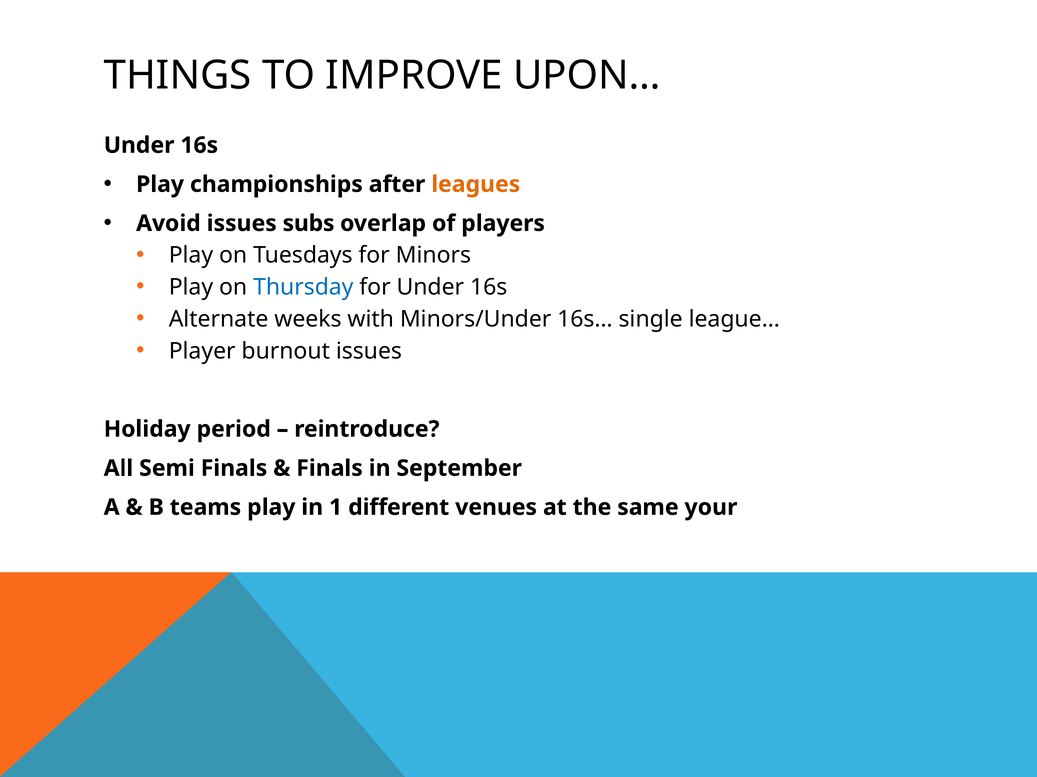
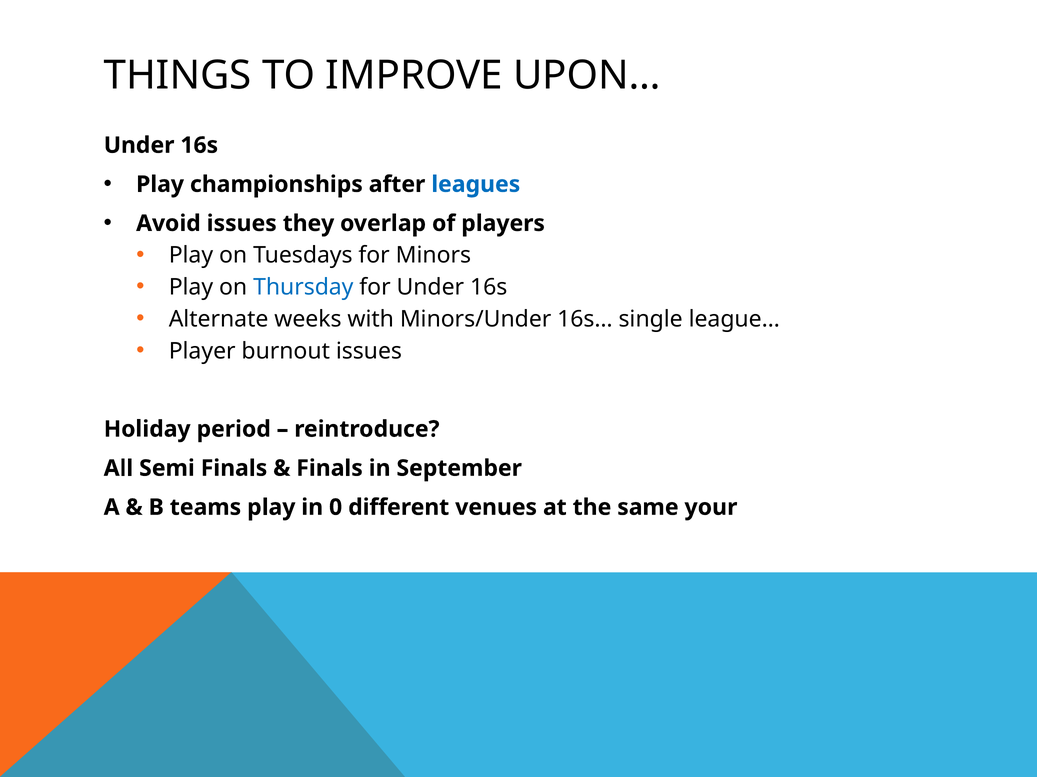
leagues colour: orange -> blue
subs: subs -> they
1: 1 -> 0
